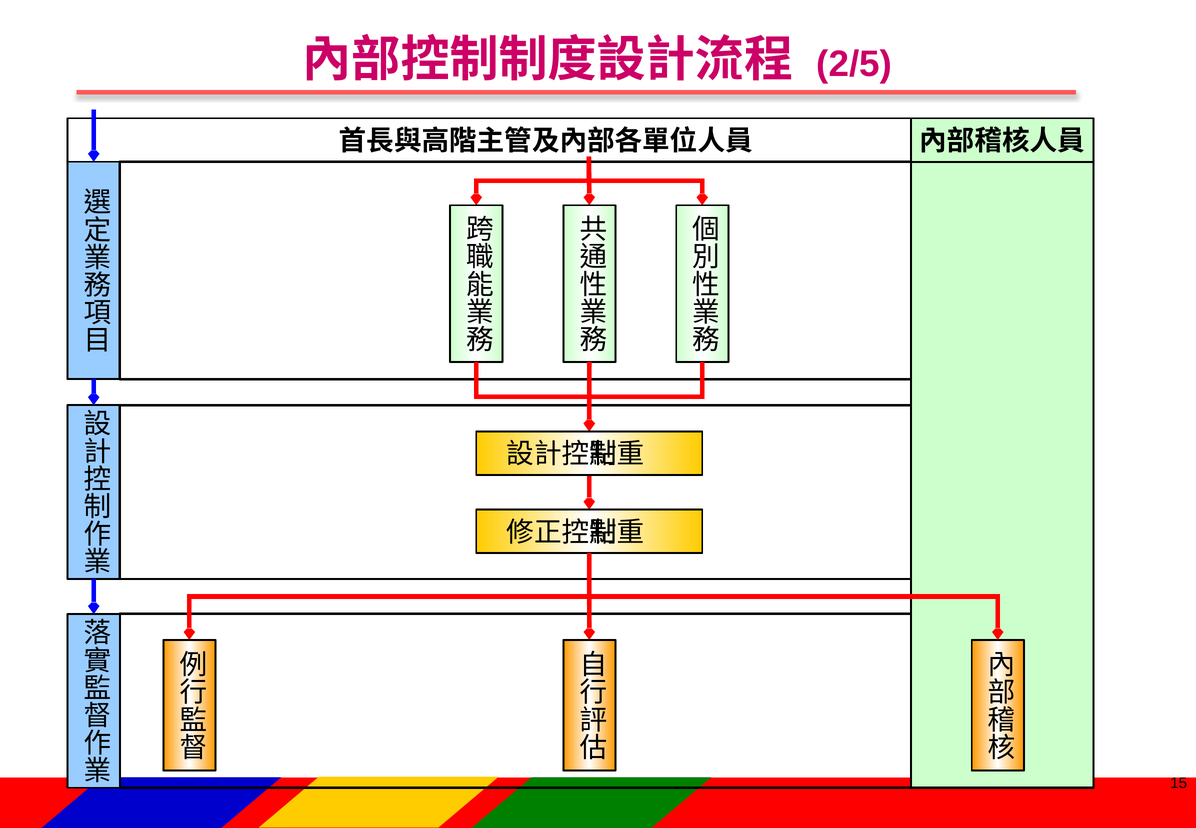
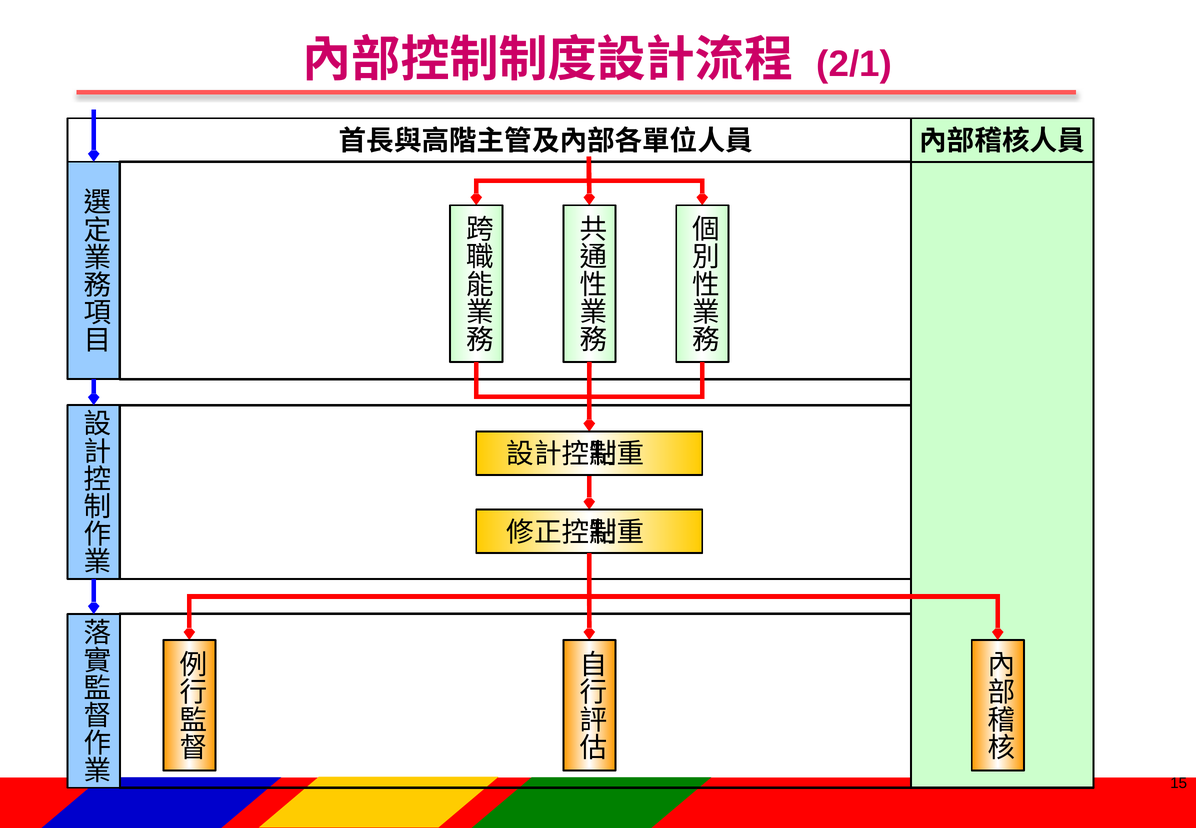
2/5: 2/5 -> 2/1
